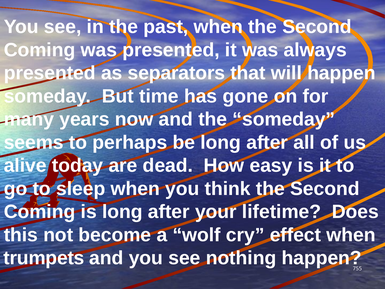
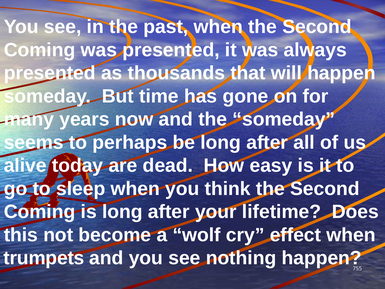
separators: separators -> thousands
